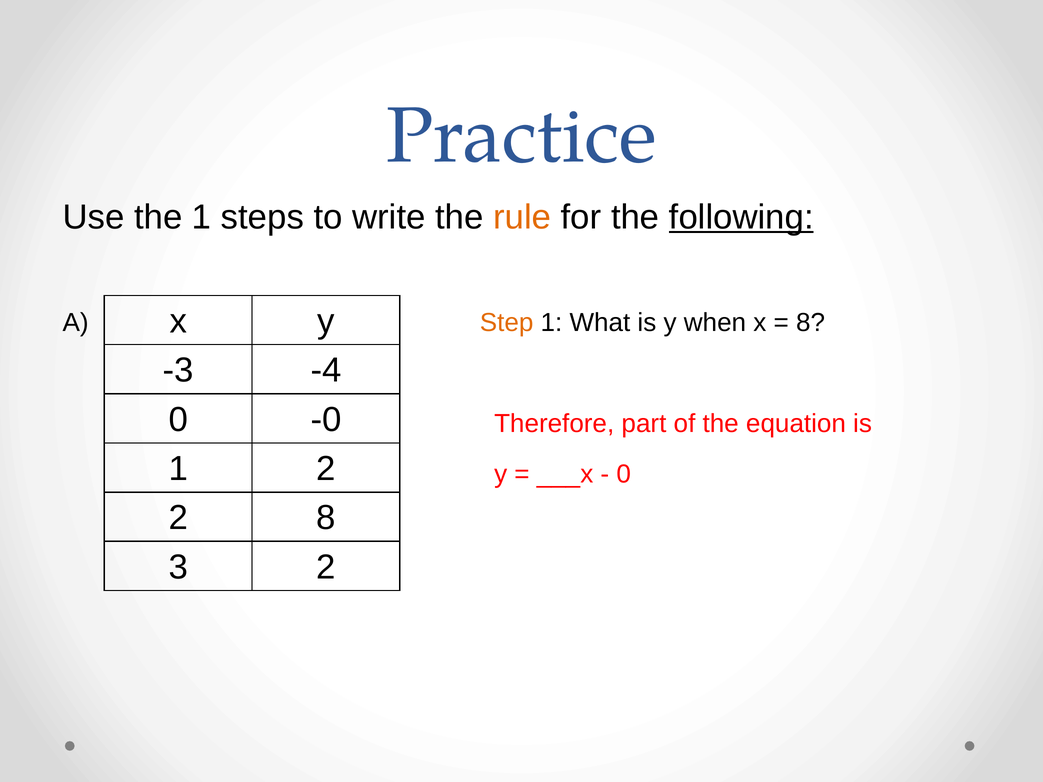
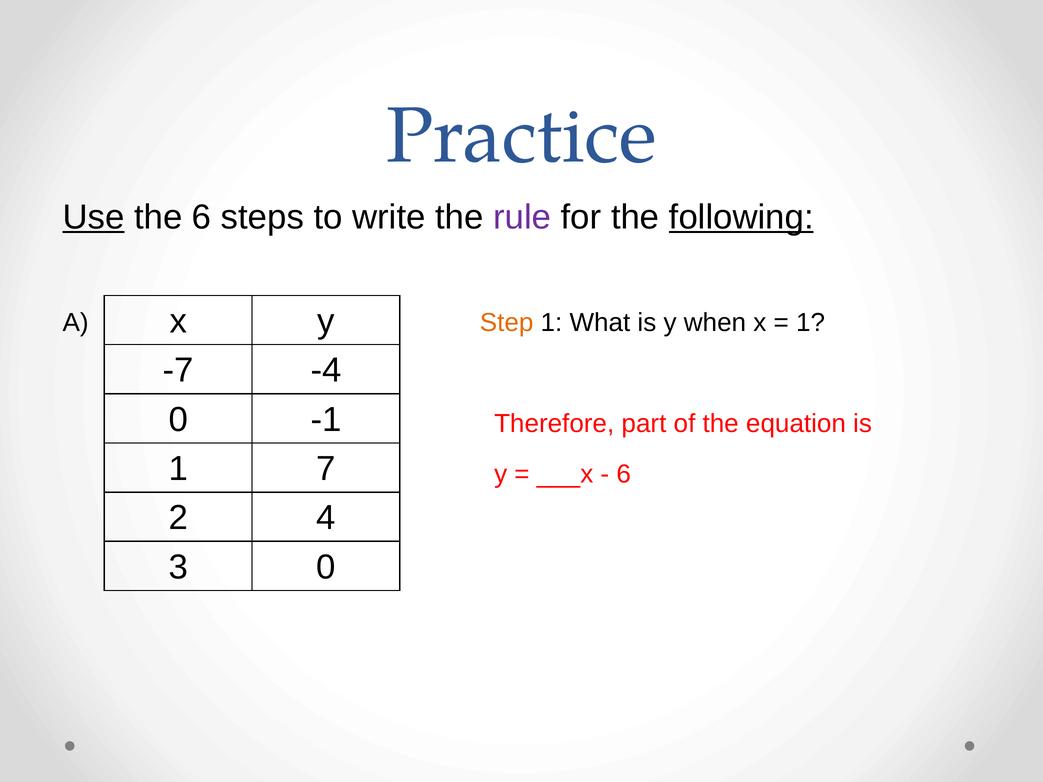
Use underline: none -> present
the 1: 1 -> 6
rule colour: orange -> purple
8 at (811, 323): 8 -> 1
-3: -3 -> -7
-0: -0 -> -1
1 2: 2 -> 7
0 at (624, 474): 0 -> 6
2 8: 8 -> 4
3 2: 2 -> 0
